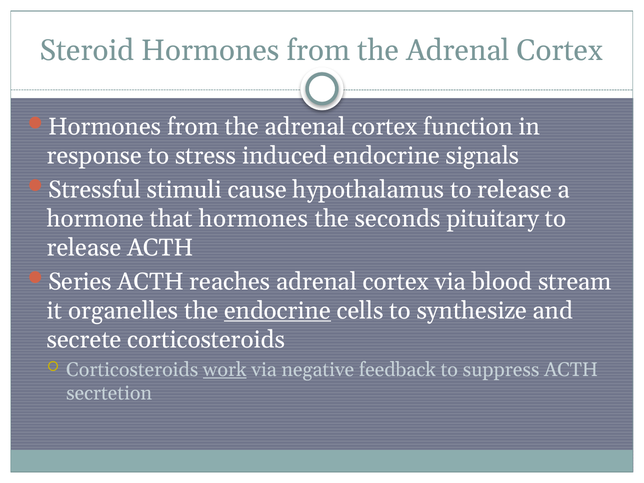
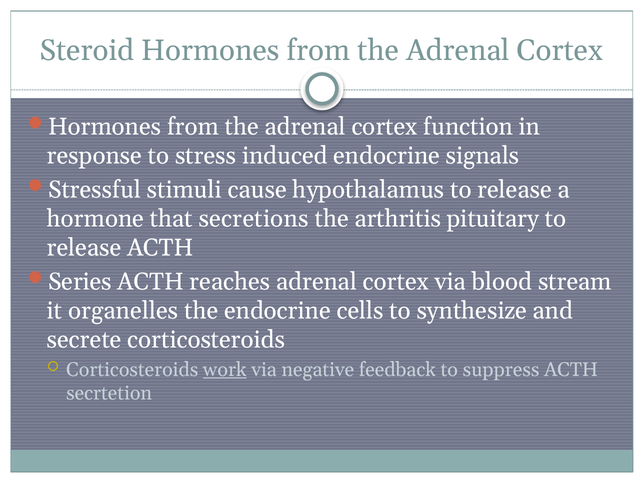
that hormones: hormones -> secretions
seconds: seconds -> arthritis
endocrine at (277, 311) underline: present -> none
